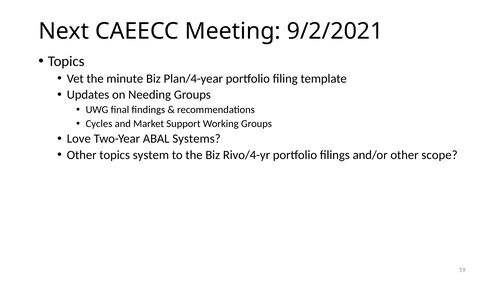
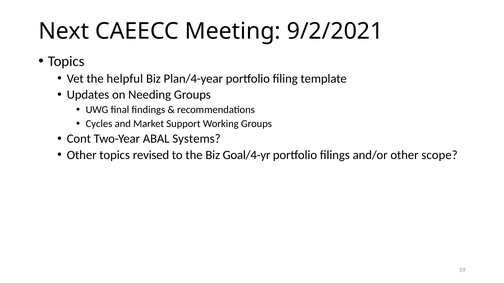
minute: minute -> helpful
Love: Love -> Cont
system: system -> revised
Rivo/4-yr: Rivo/4-yr -> Goal/4-yr
